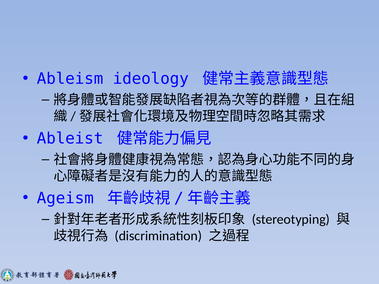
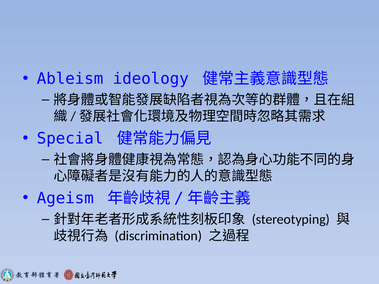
Ableist: Ableist -> Special
